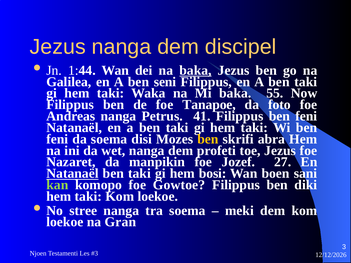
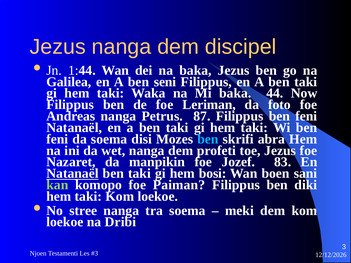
baka at (195, 70) underline: present -> none
55: 55 -> 44
Tanapoe: Tanapoe -> Leriman
41: 41 -> 87
ben at (208, 139) colour: yellow -> light blue
27: 27 -> 83
Gowtoe: Gowtoe -> Paiman
Gran: Gran -> Dribi
